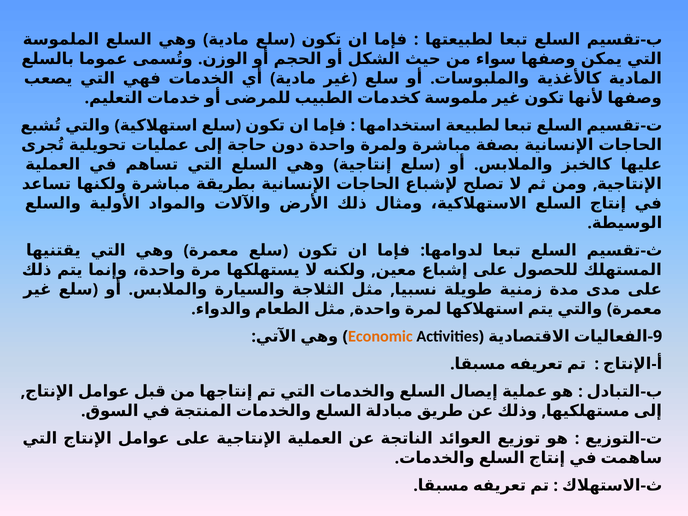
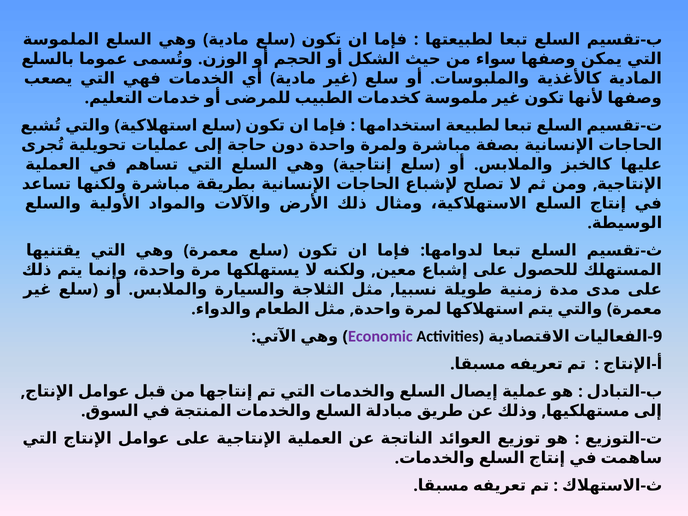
Economic colour: orange -> purple
